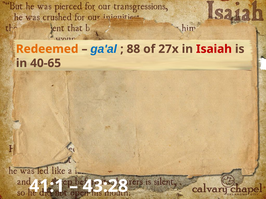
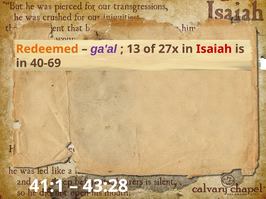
ga'al colour: blue -> purple
88: 88 -> 13
40-65: 40-65 -> 40-69
